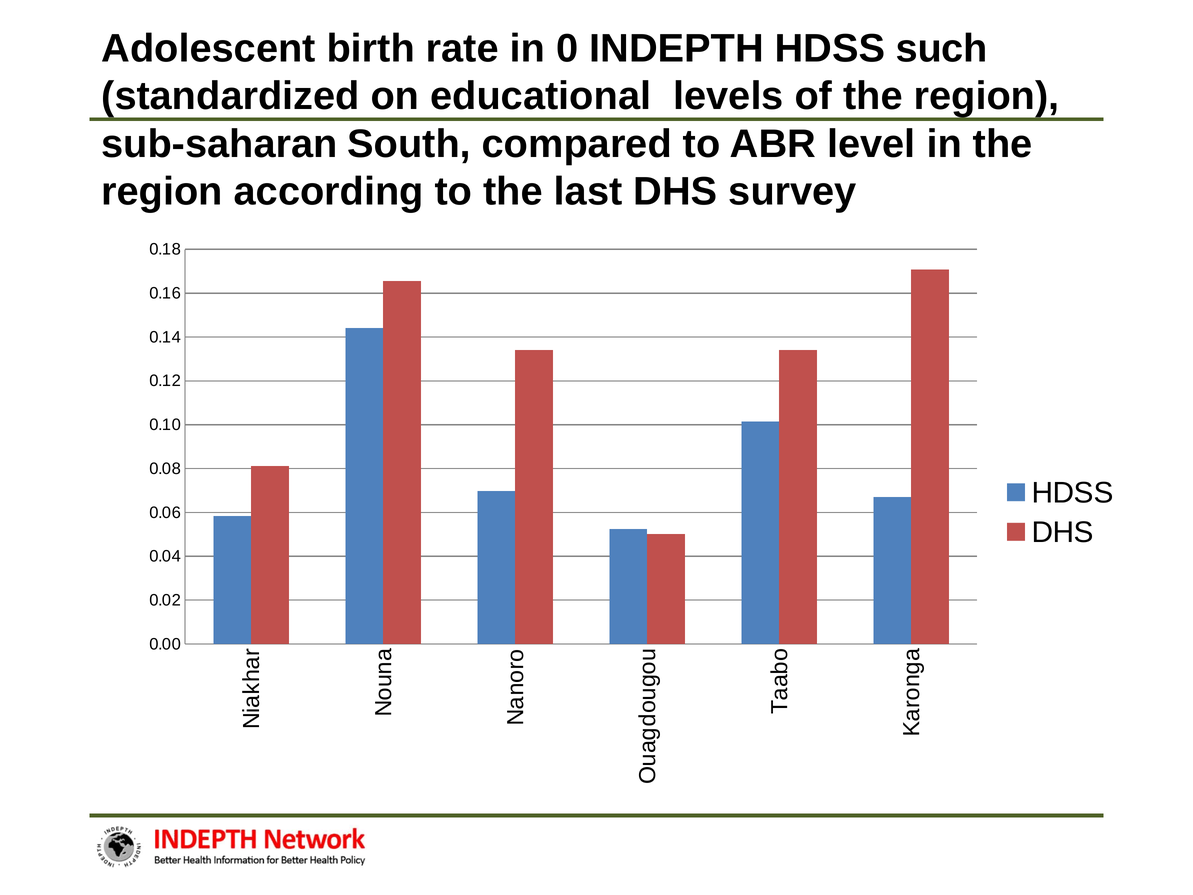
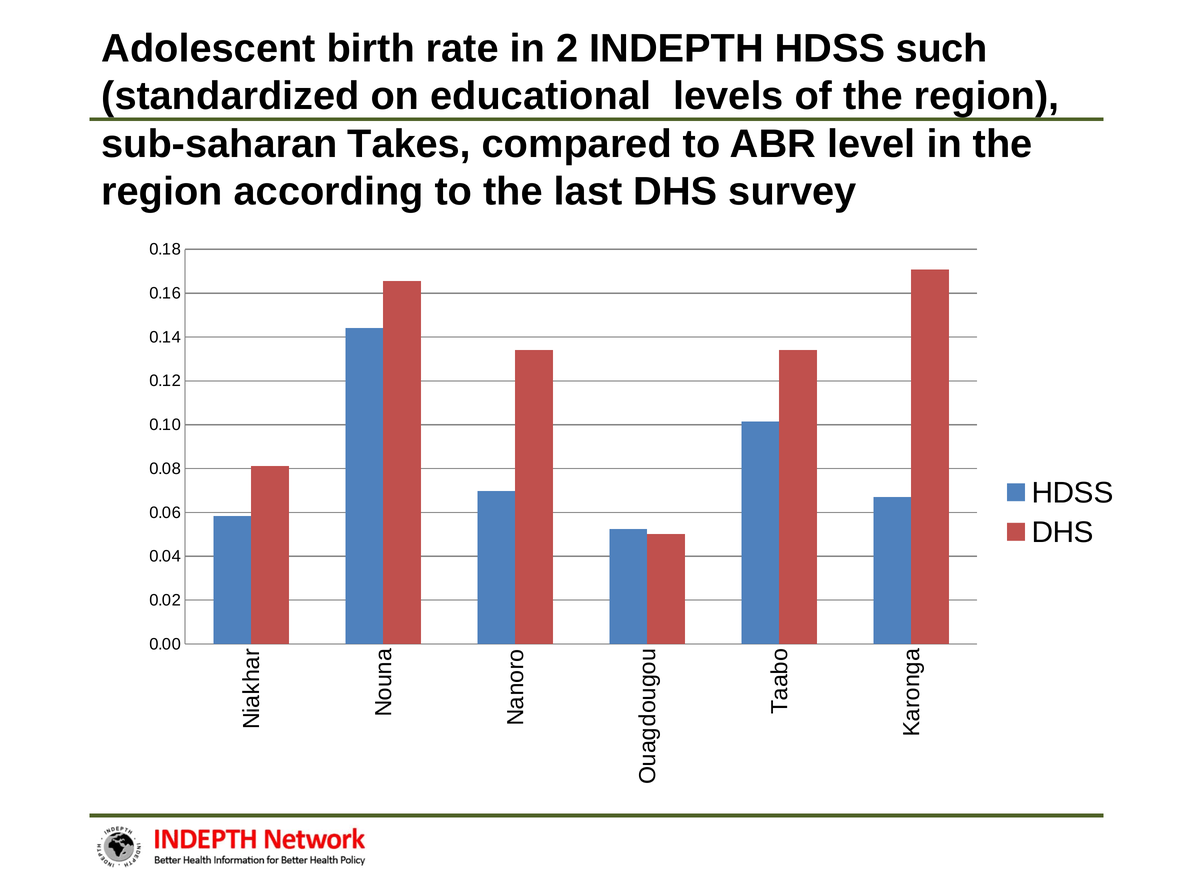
0: 0 -> 2
South: South -> Takes
